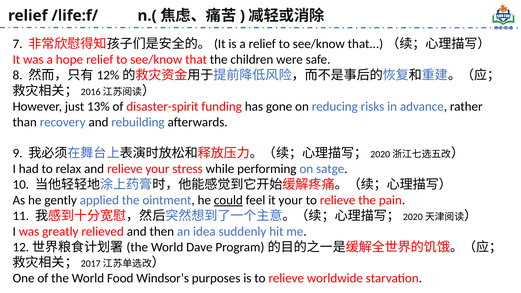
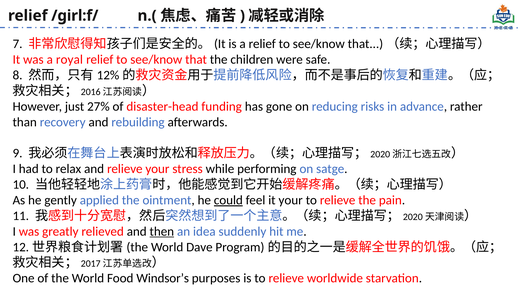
/life:f/: /life:f/ -> /girl:f/
hope: hope -> royal
13%: 13% -> 27%
disaster-spirit: disaster-spirit -> disaster-head
then underline: none -> present
